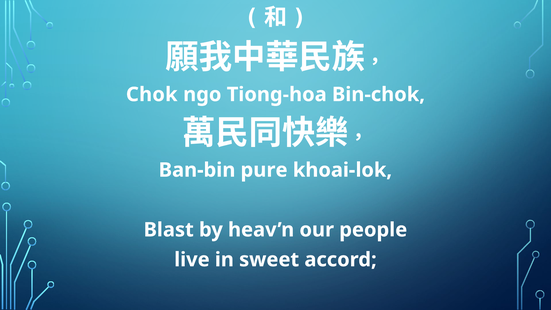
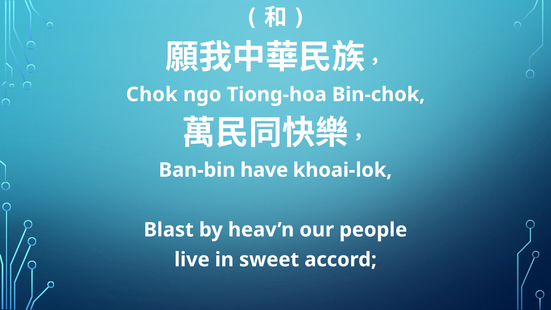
pure: pure -> have
